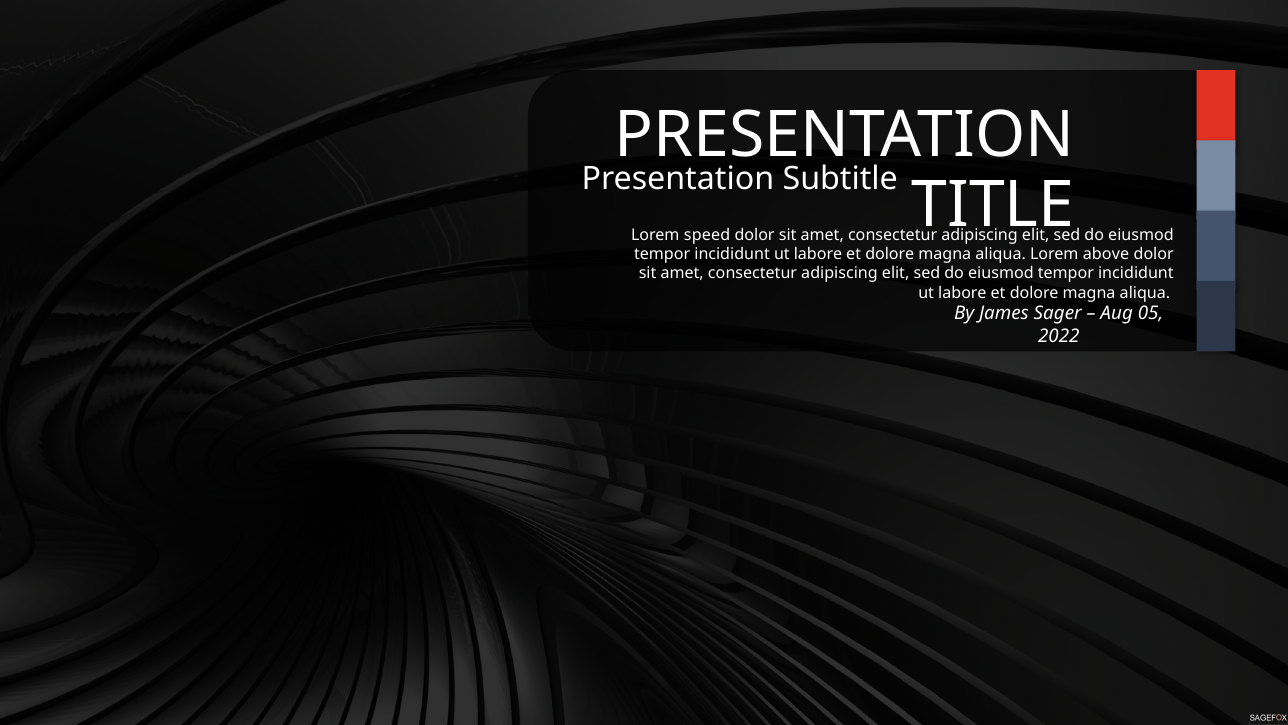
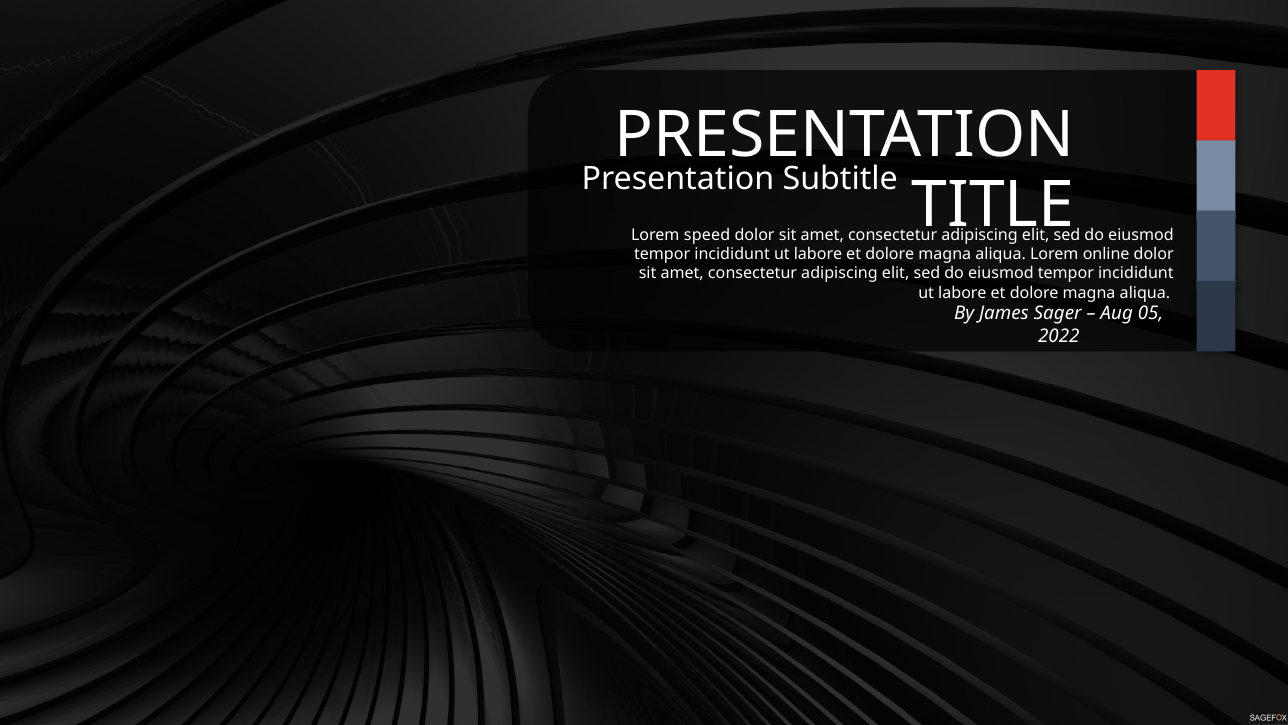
above: above -> online
